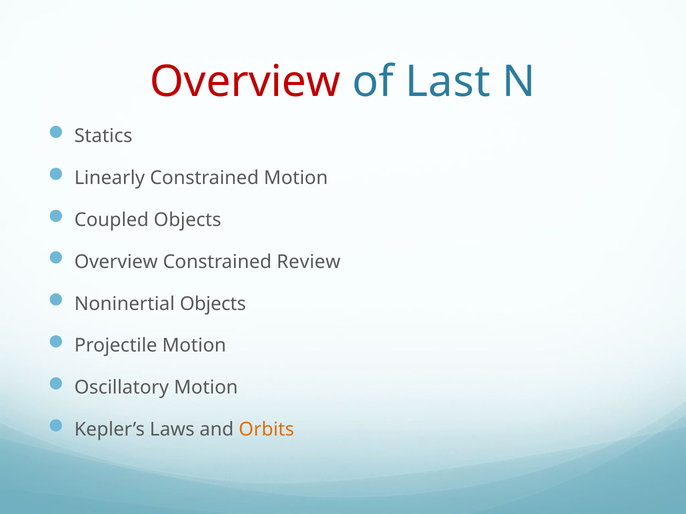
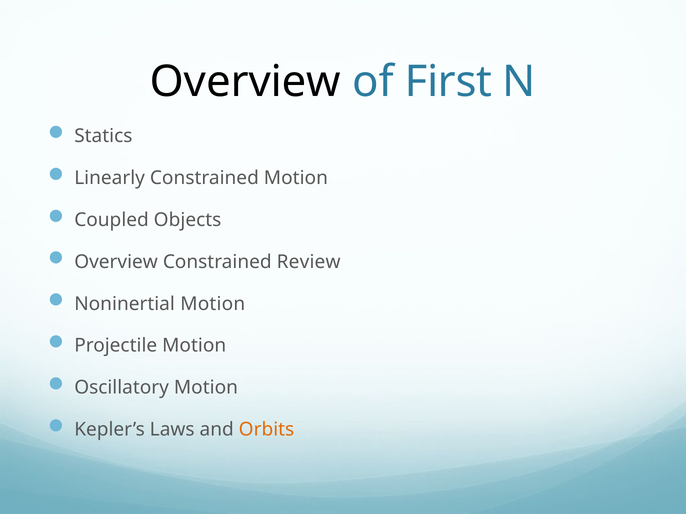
Overview at (245, 82) colour: red -> black
Last: Last -> First
Noninertial Objects: Objects -> Motion
